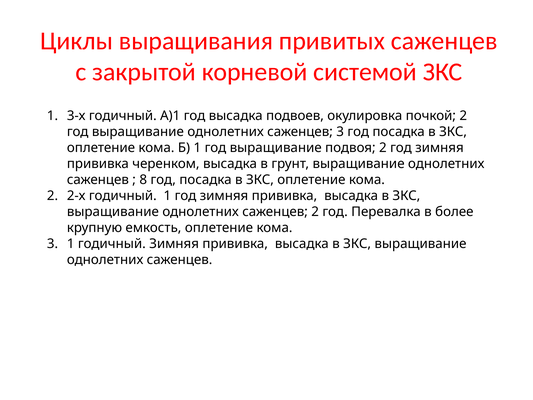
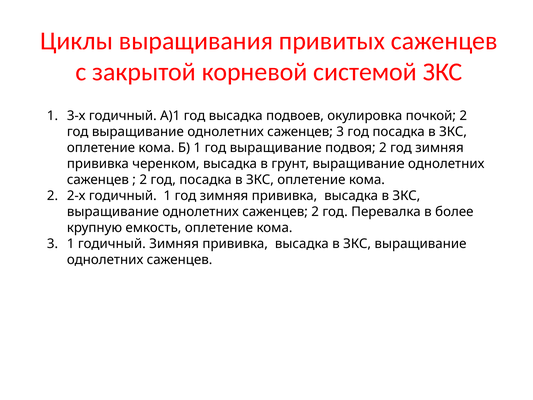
8 at (143, 180): 8 -> 2
